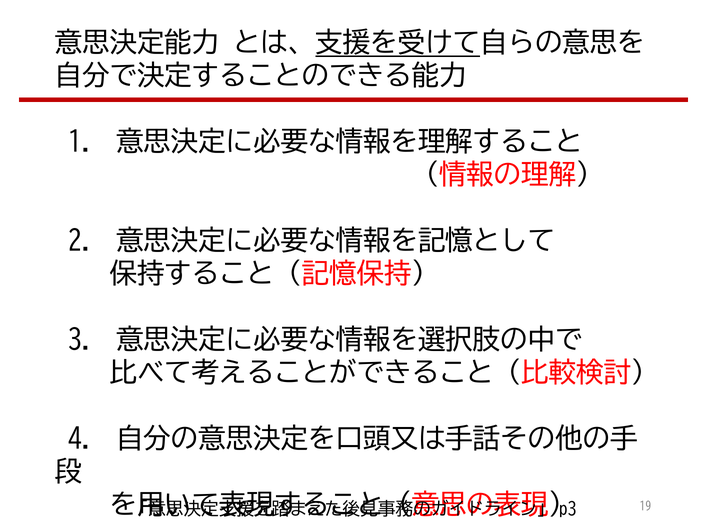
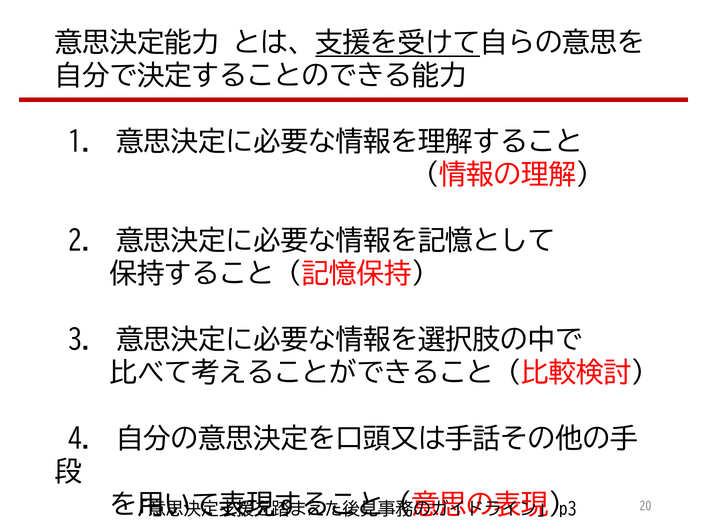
19: 19 -> 20
